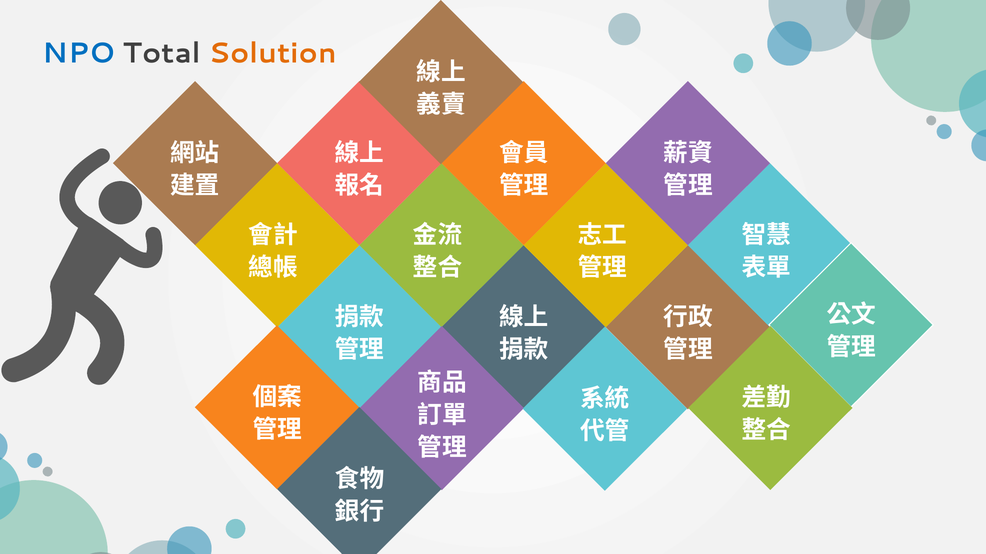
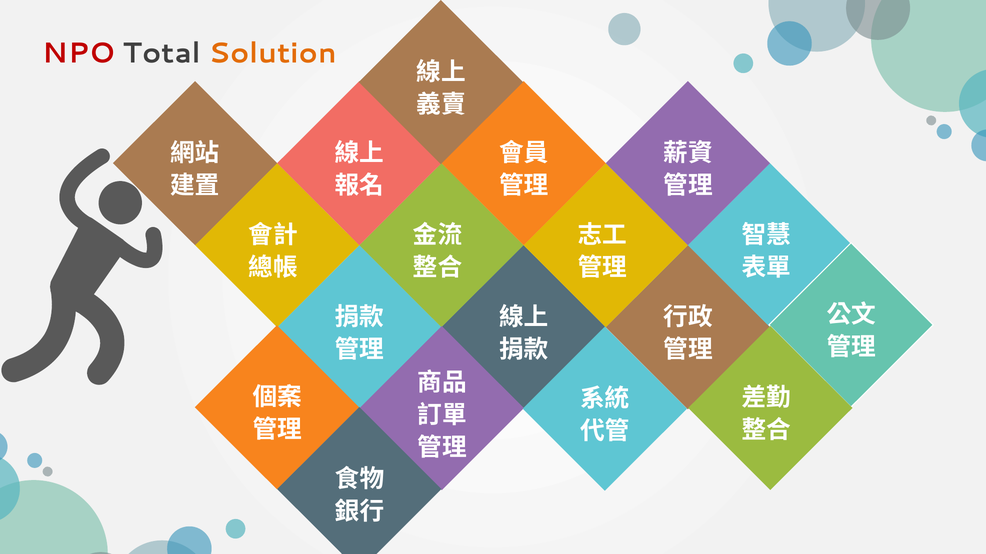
NPO colour: blue -> red
